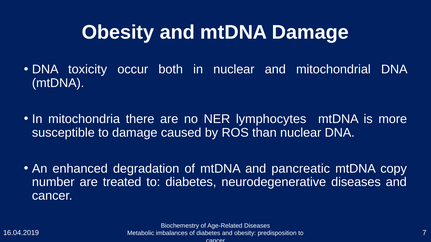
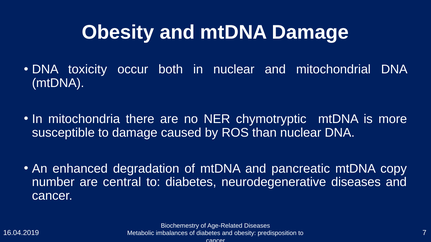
lymphocytes: lymphocytes -> chymotryptic
treated: treated -> central
